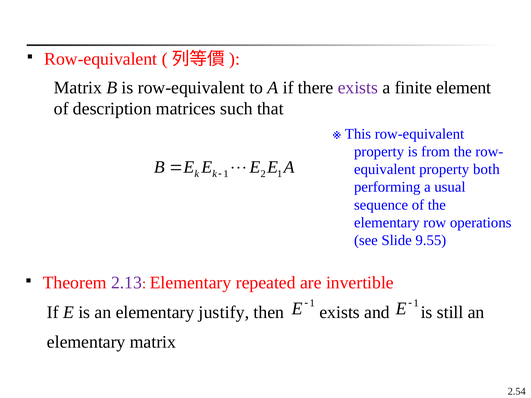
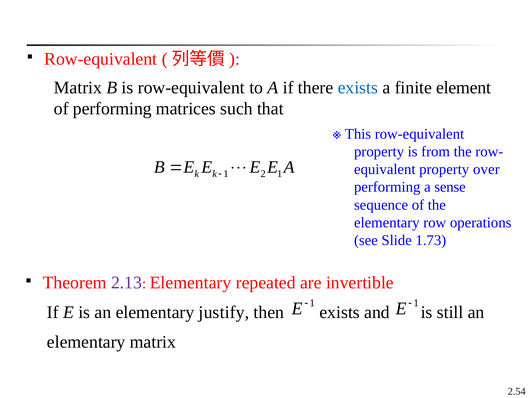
exists at (358, 88) colour: purple -> blue
of description: description -> performing
both: both -> over
usual: usual -> sense
9.55: 9.55 -> 1.73
